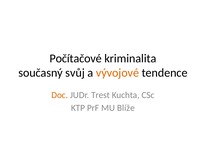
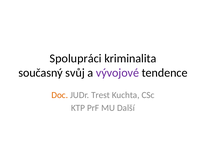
Počítačové: Počítačové -> Spolupráci
vývojové colour: orange -> purple
Blíže: Blíže -> Další
